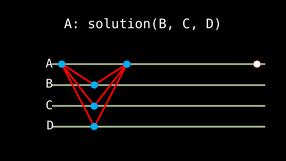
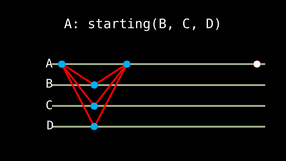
solution(B: solution(B -> starting(B
